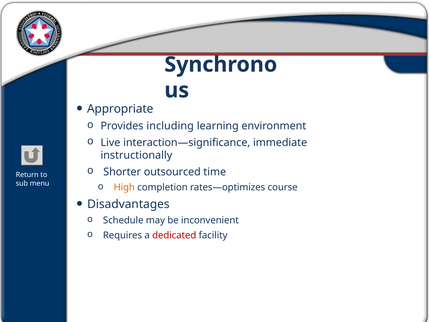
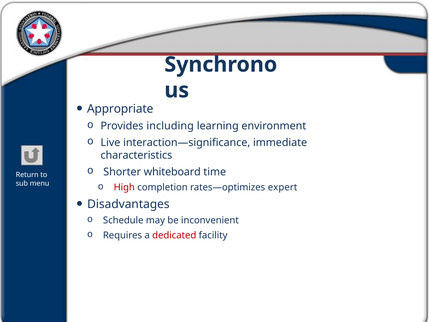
instructionally: instructionally -> characteristics
outsourced: outsourced -> whiteboard
High colour: orange -> red
course: course -> expert
